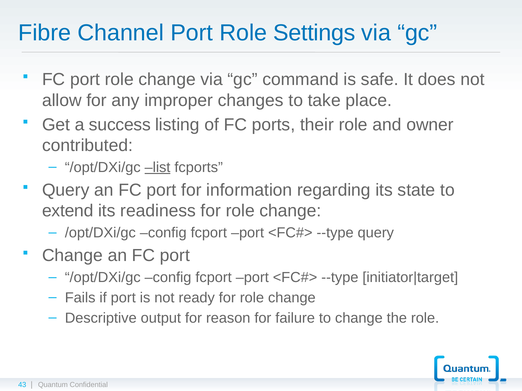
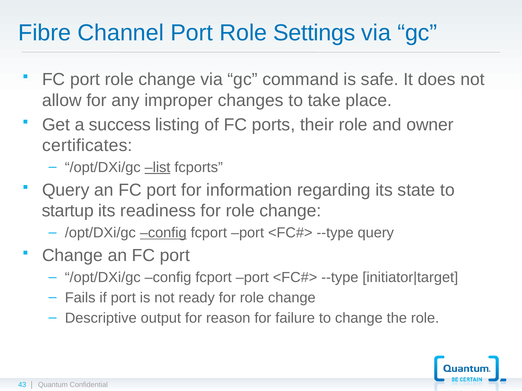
contributed: contributed -> certificates
extend: extend -> startup
config at (163, 233) underline: none -> present
